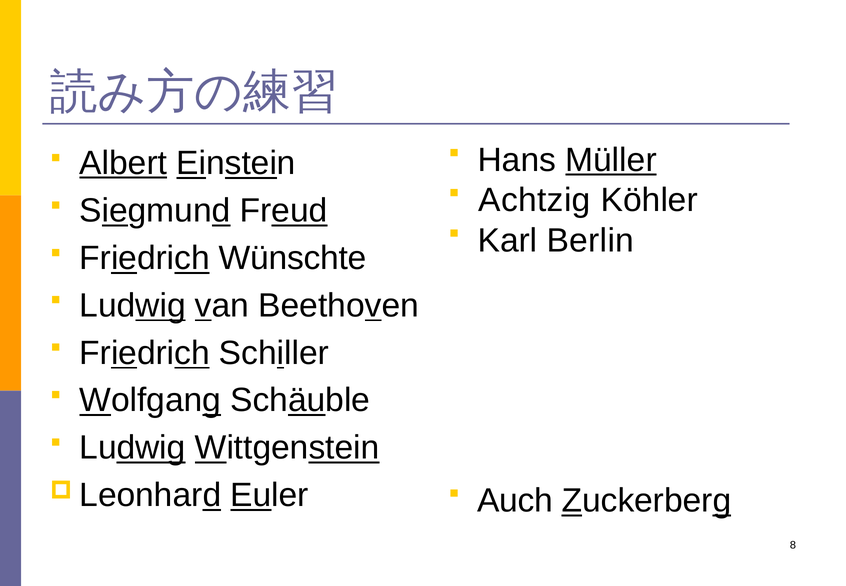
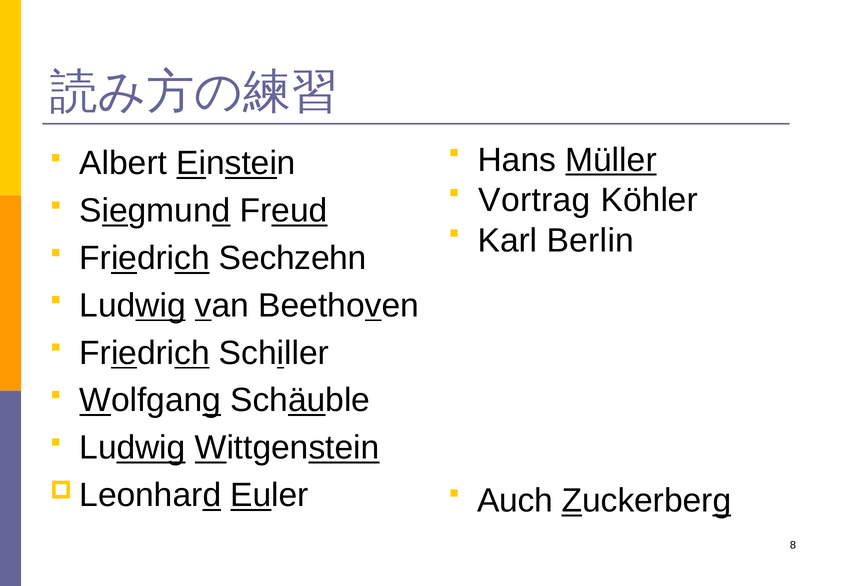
Albert underline: present -> none
Achtzig: Achtzig -> Vortrag
Wünschte: Wünschte -> Sechzehn
